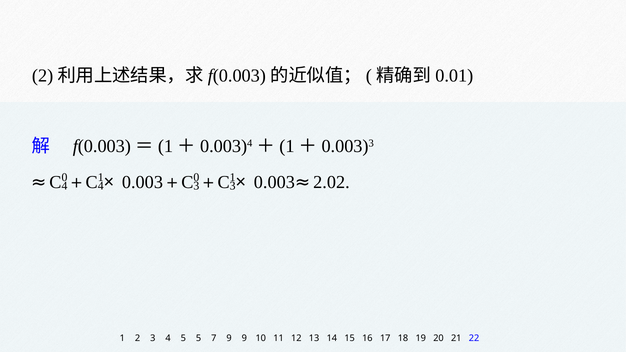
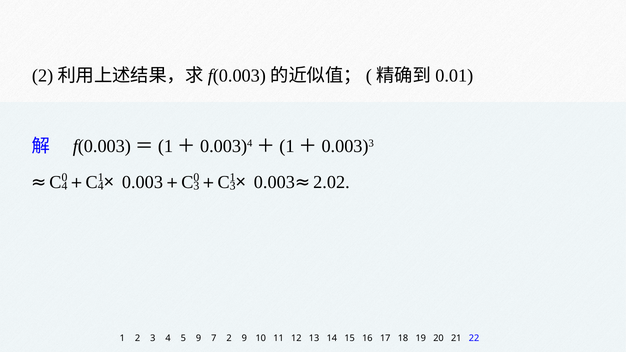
5 5: 5 -> 9
7 9: 9 -> 2
